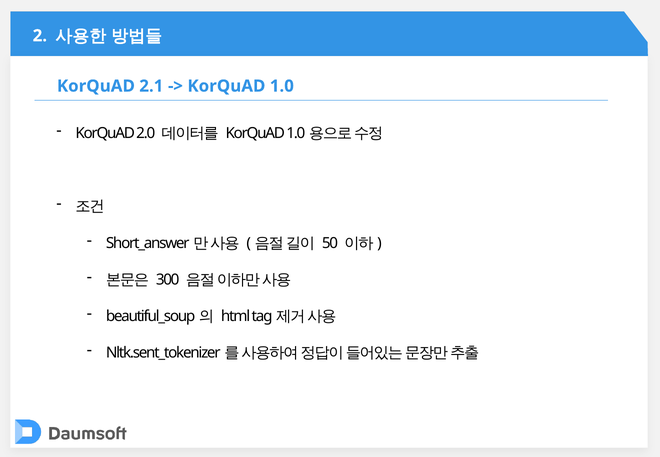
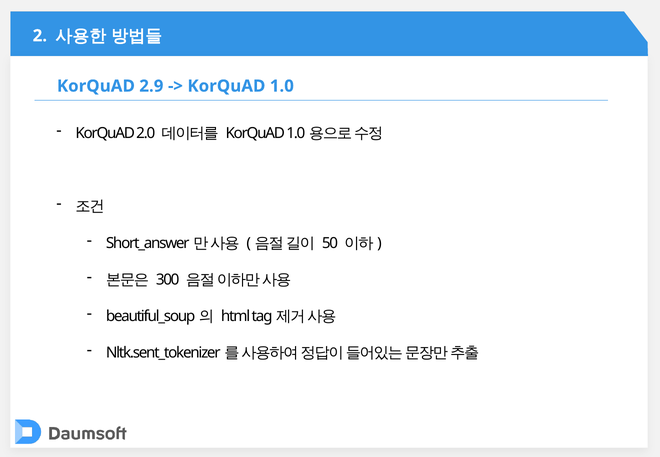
2.1: 2.1 -> 2.9
